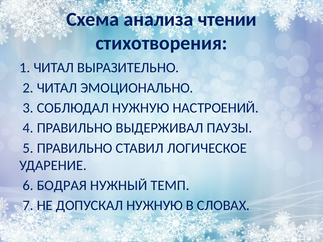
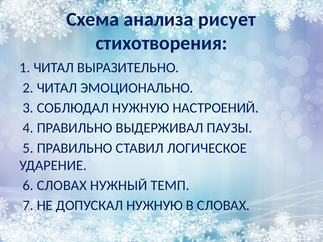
чтении: чтении -> рисует
6 БОДРАЯ: БОДРАЯ -> СЛОВАХ
